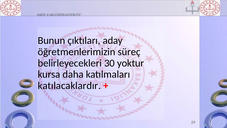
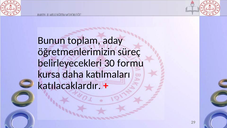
çıktıları: çıktıları -> toplam
yoktur: yoktur -> formu
